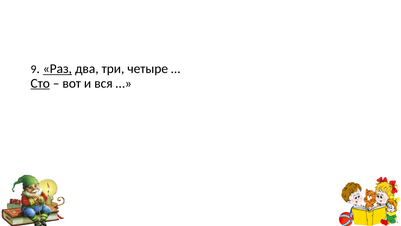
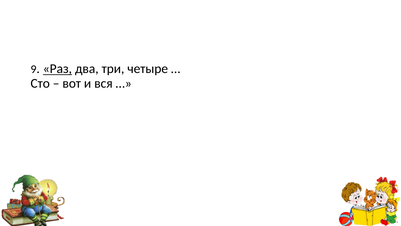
Сто underline: present -> none
